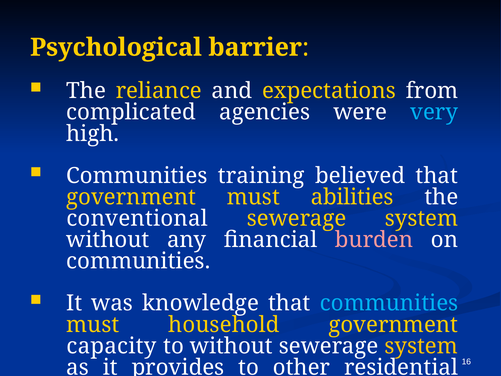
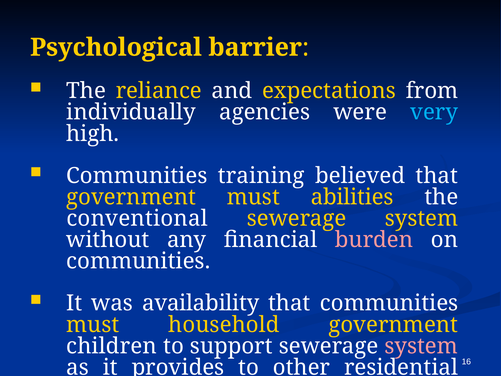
complicated: complicated -> individually
knowledge: knowledge -> availability
communities at (389, 303) colour: light blue -> white
capacity: capacity -> children
to without: without -> support
system at (421, 346) colour: yellow -> pink
